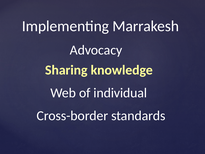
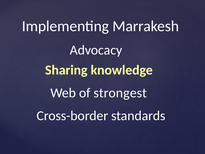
individual: individual -> strongest
